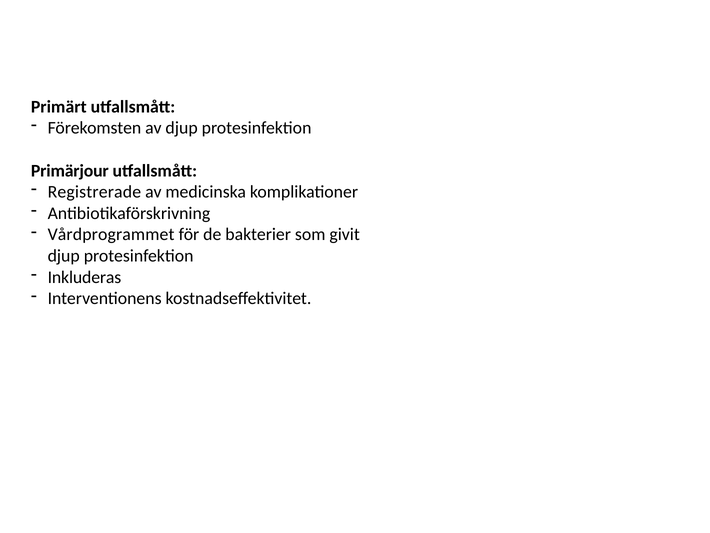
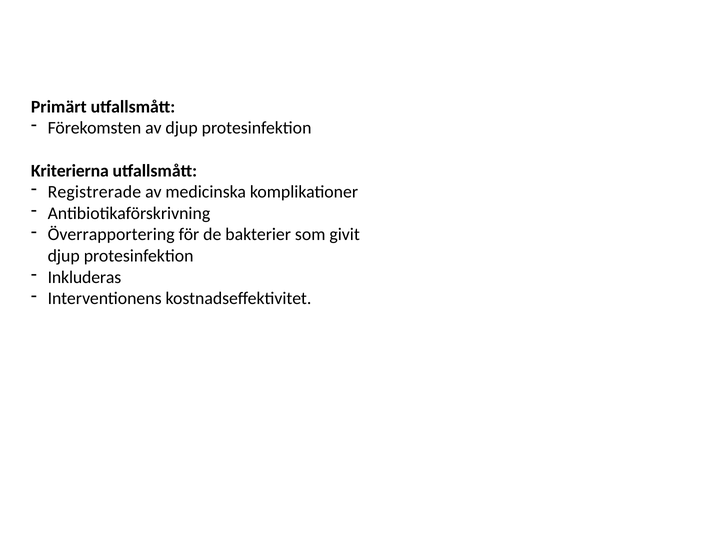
Primärjour: Primärjour -> Kriterierna
Vårdprogrammet: Vårdprogrammet -> Överrapportering
